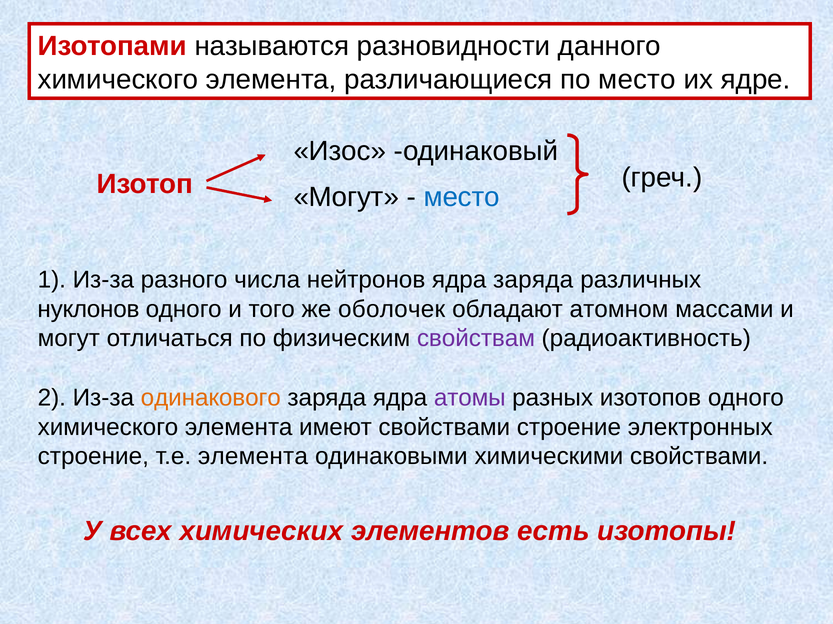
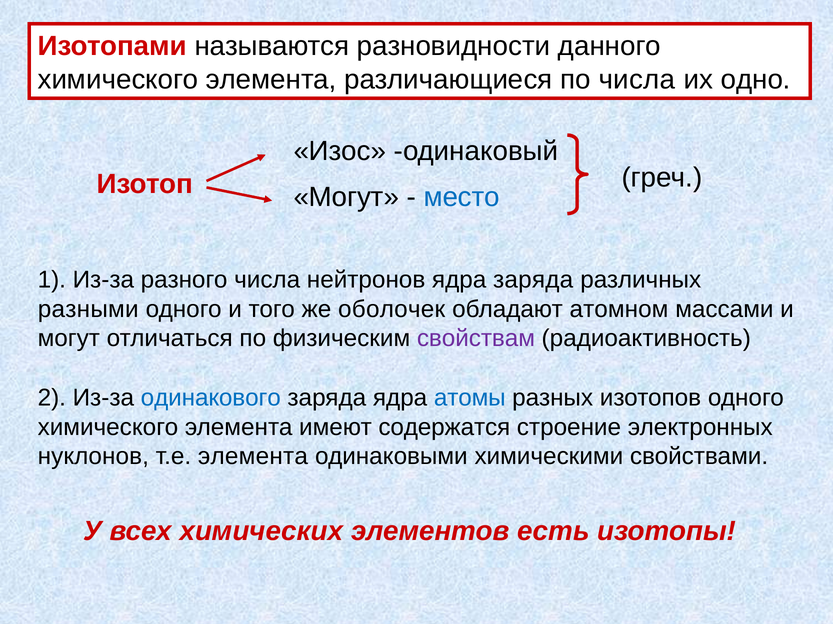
по место: место -> числа
ядре: ядре -> одно
нуклонов: нуклонов -> разными
одинакового colour: orange -> blue
атомы colour: purple -> blue
имеют свойствами: свойствами -> содержатся
строение at (93, 457): строение -> нуклонов
